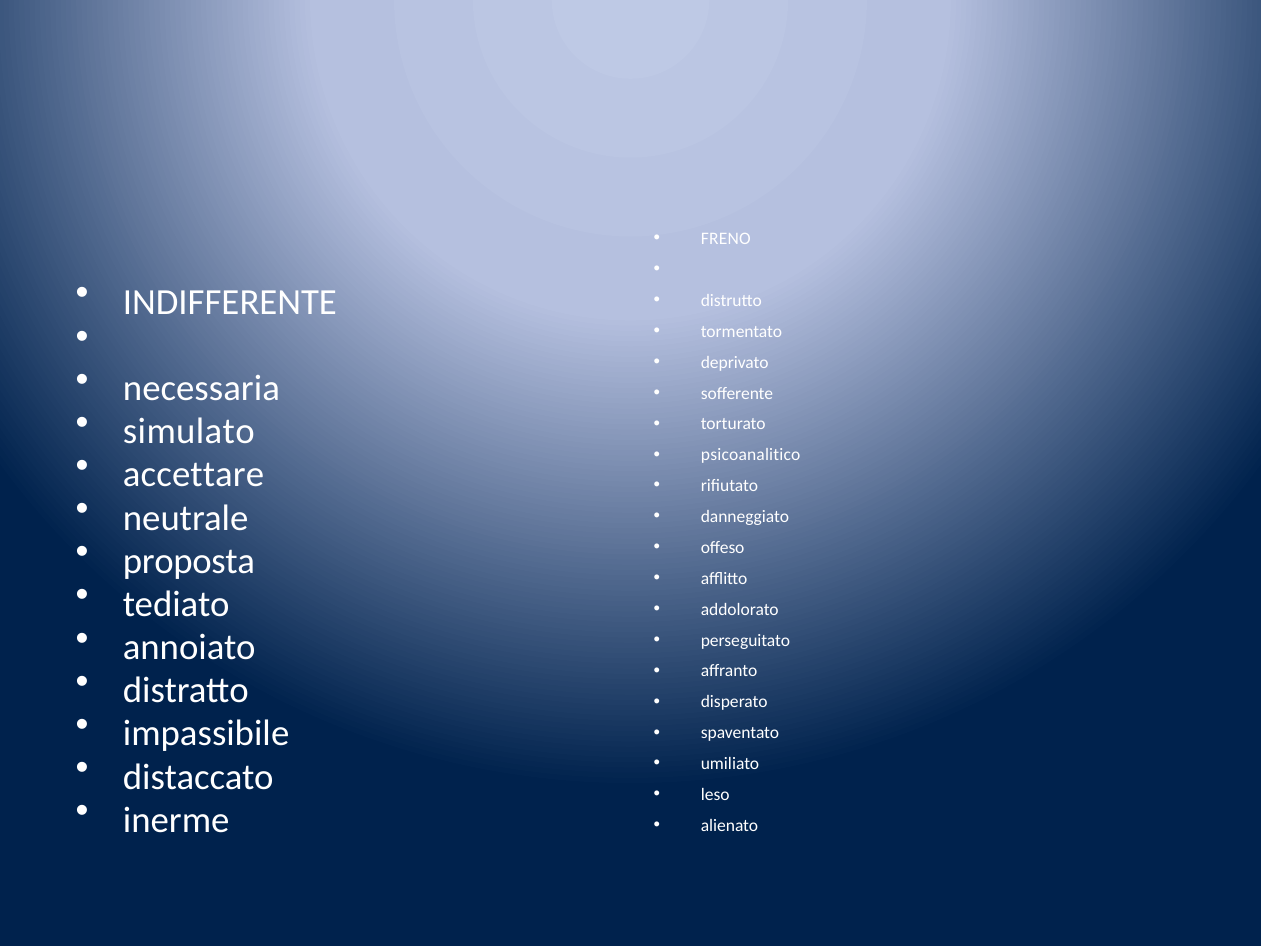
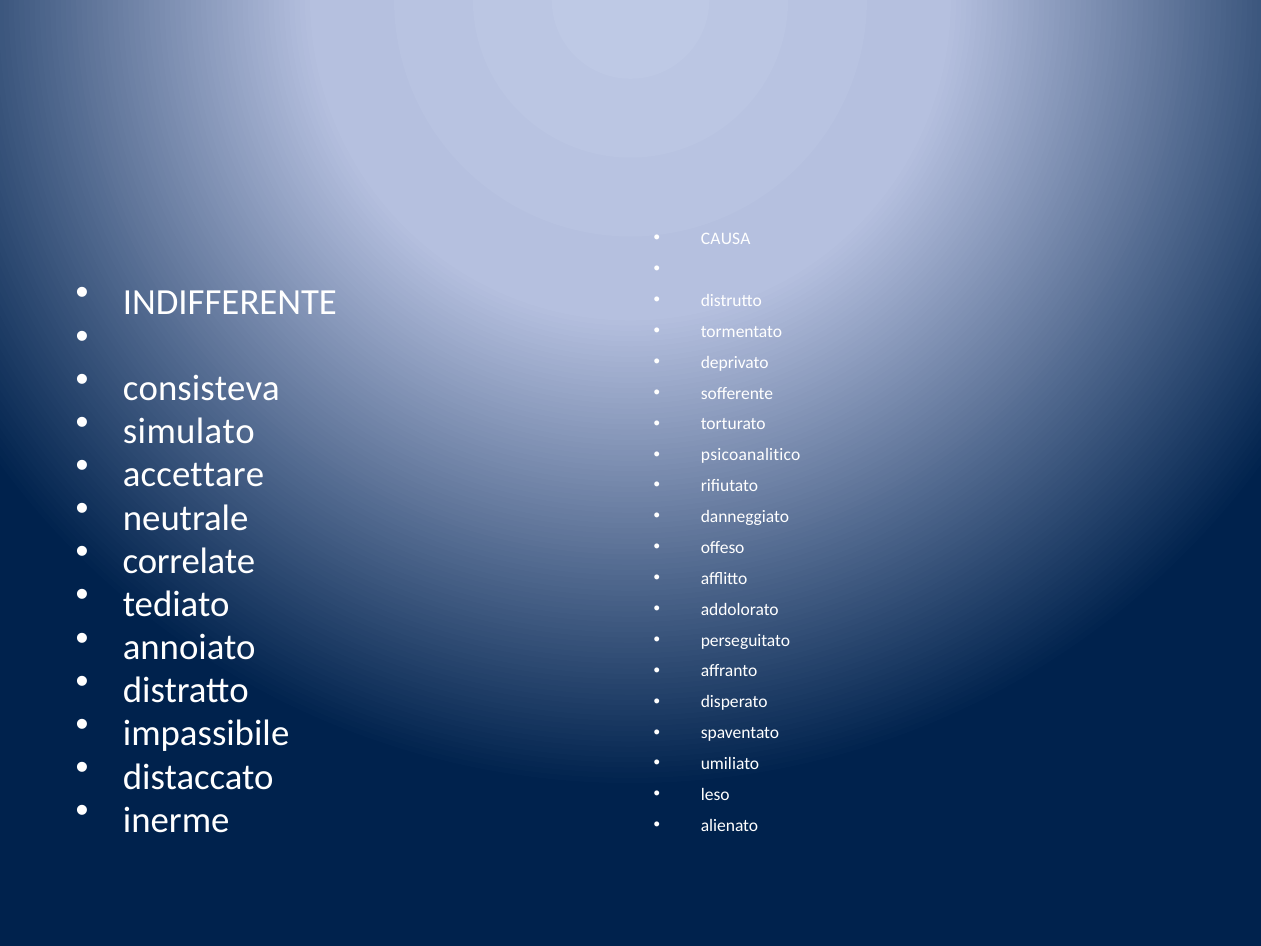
FRENO: FRENO -> CAUSA
necessaria: necessaria -> consisteva
proposta: proposta -> correlate
